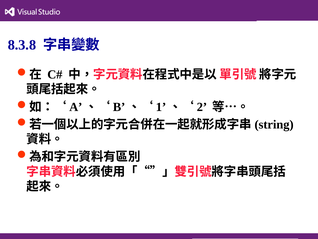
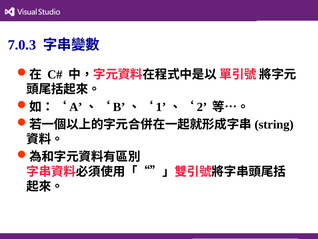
8.3.8: 8.3.8 -> 7.0.3
